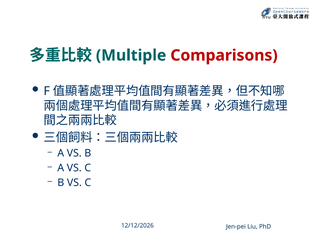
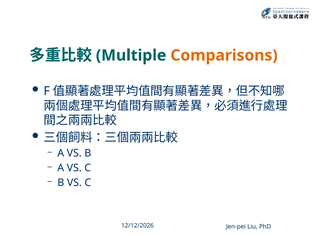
Comparisons colour: red -> orange
